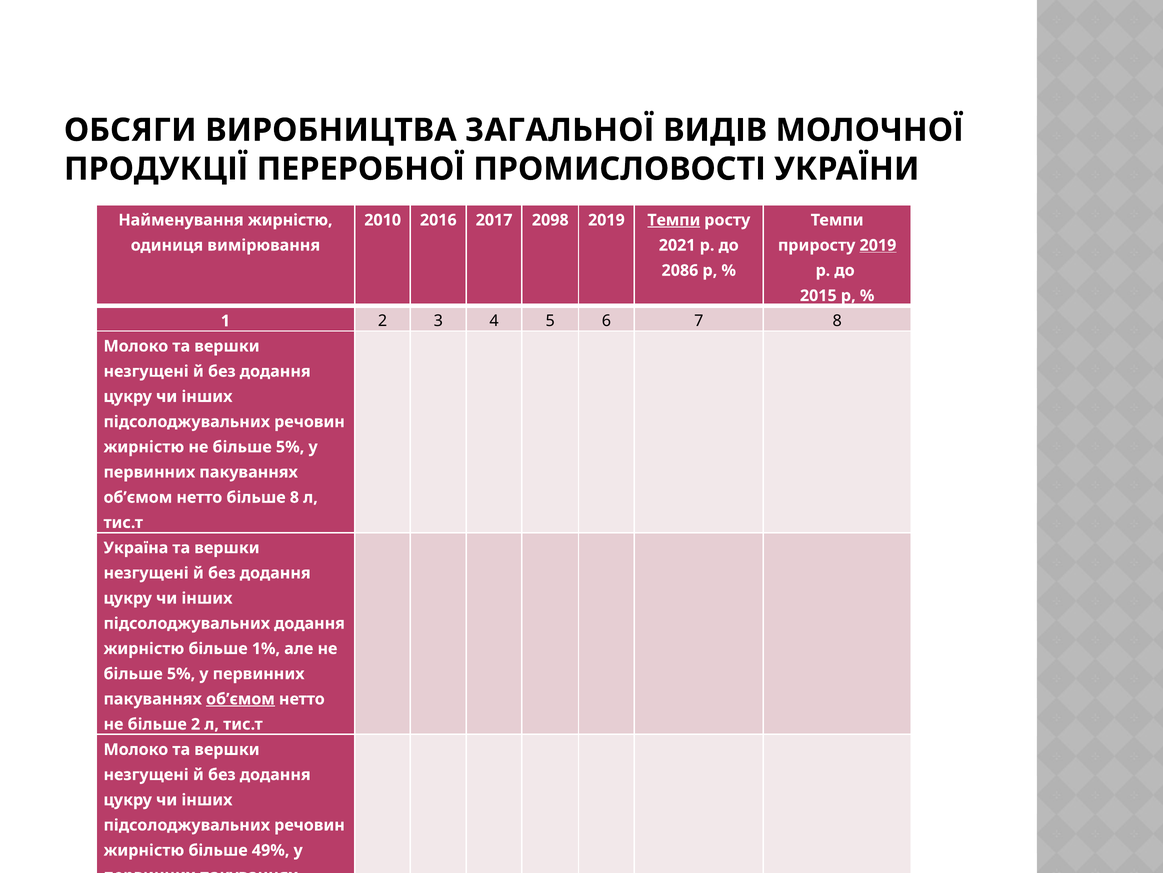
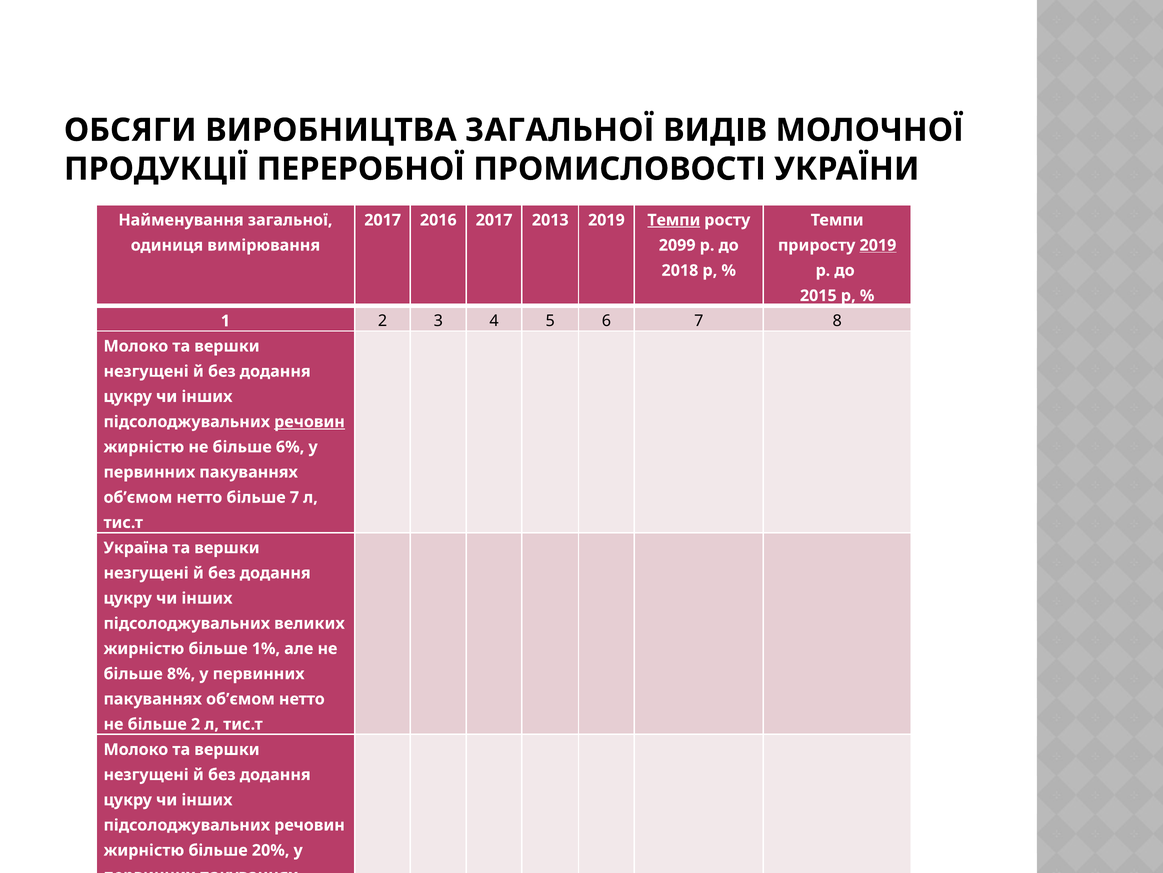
Найменування жирністю: жирністю -> загальної
2010 at (383, 220): 2010 -> 2017
2098: 2098 -> 2013
2021: 2021 -> 2099
2086: 2086 -> 2018
речовин at (309, 421) underline: none -> present
жирністю не більше 5%: 5% -> 6%
більше 8: 8 -> 7
підсолоджувальних додання: додання -> великих
5% at (181, 673): 5% -> 8%
об’ємом at (240, 699) underline: present -> none
49%: 49% -> 20%
